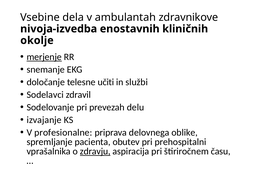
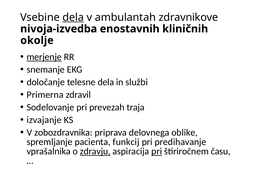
dela at (73, 17) underline: none -> present
telesne učiti: učiti -> dela
Sodelavci: Sodelavci -> Primerna
delu: delu -> traja
profesionalne: profesionalne -> zobozdravnika
obutev: obutev -> funkcij
prehospitalni: prehospitalni -> predihavanje
pri at (157, 151) underline: none -> present
